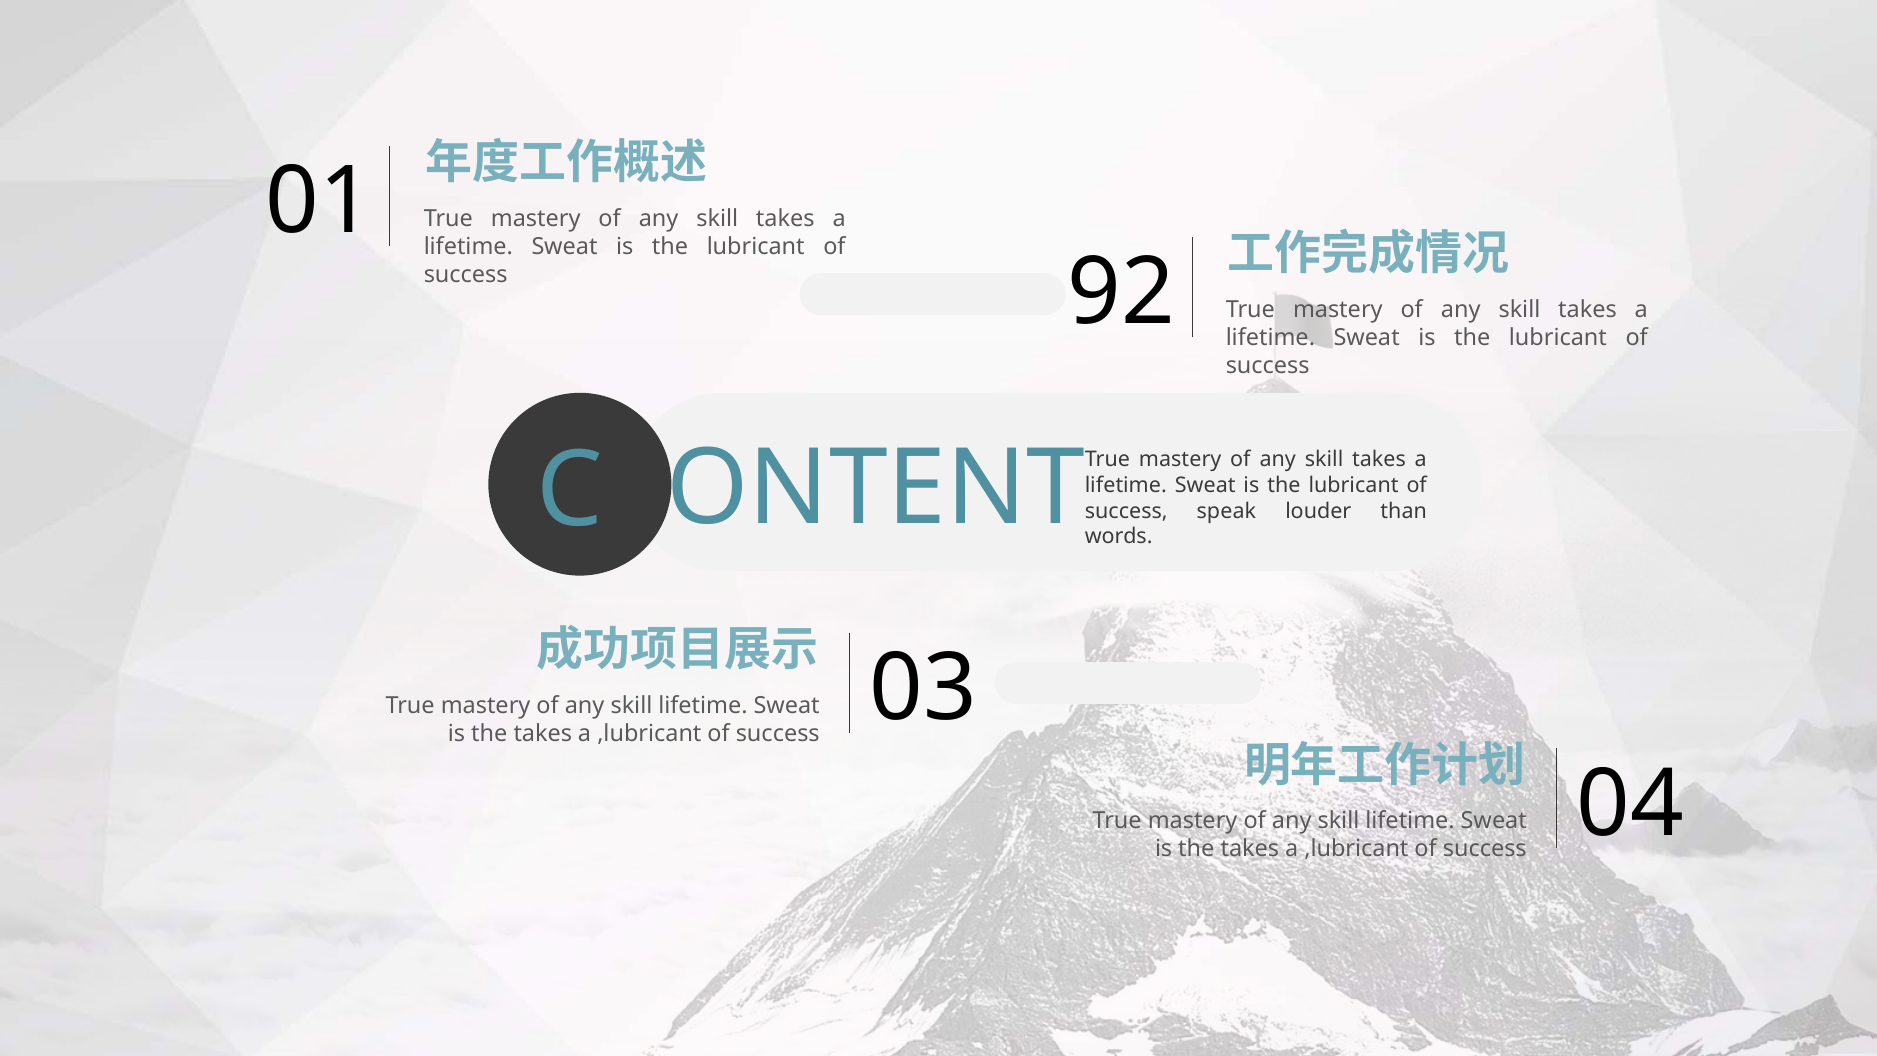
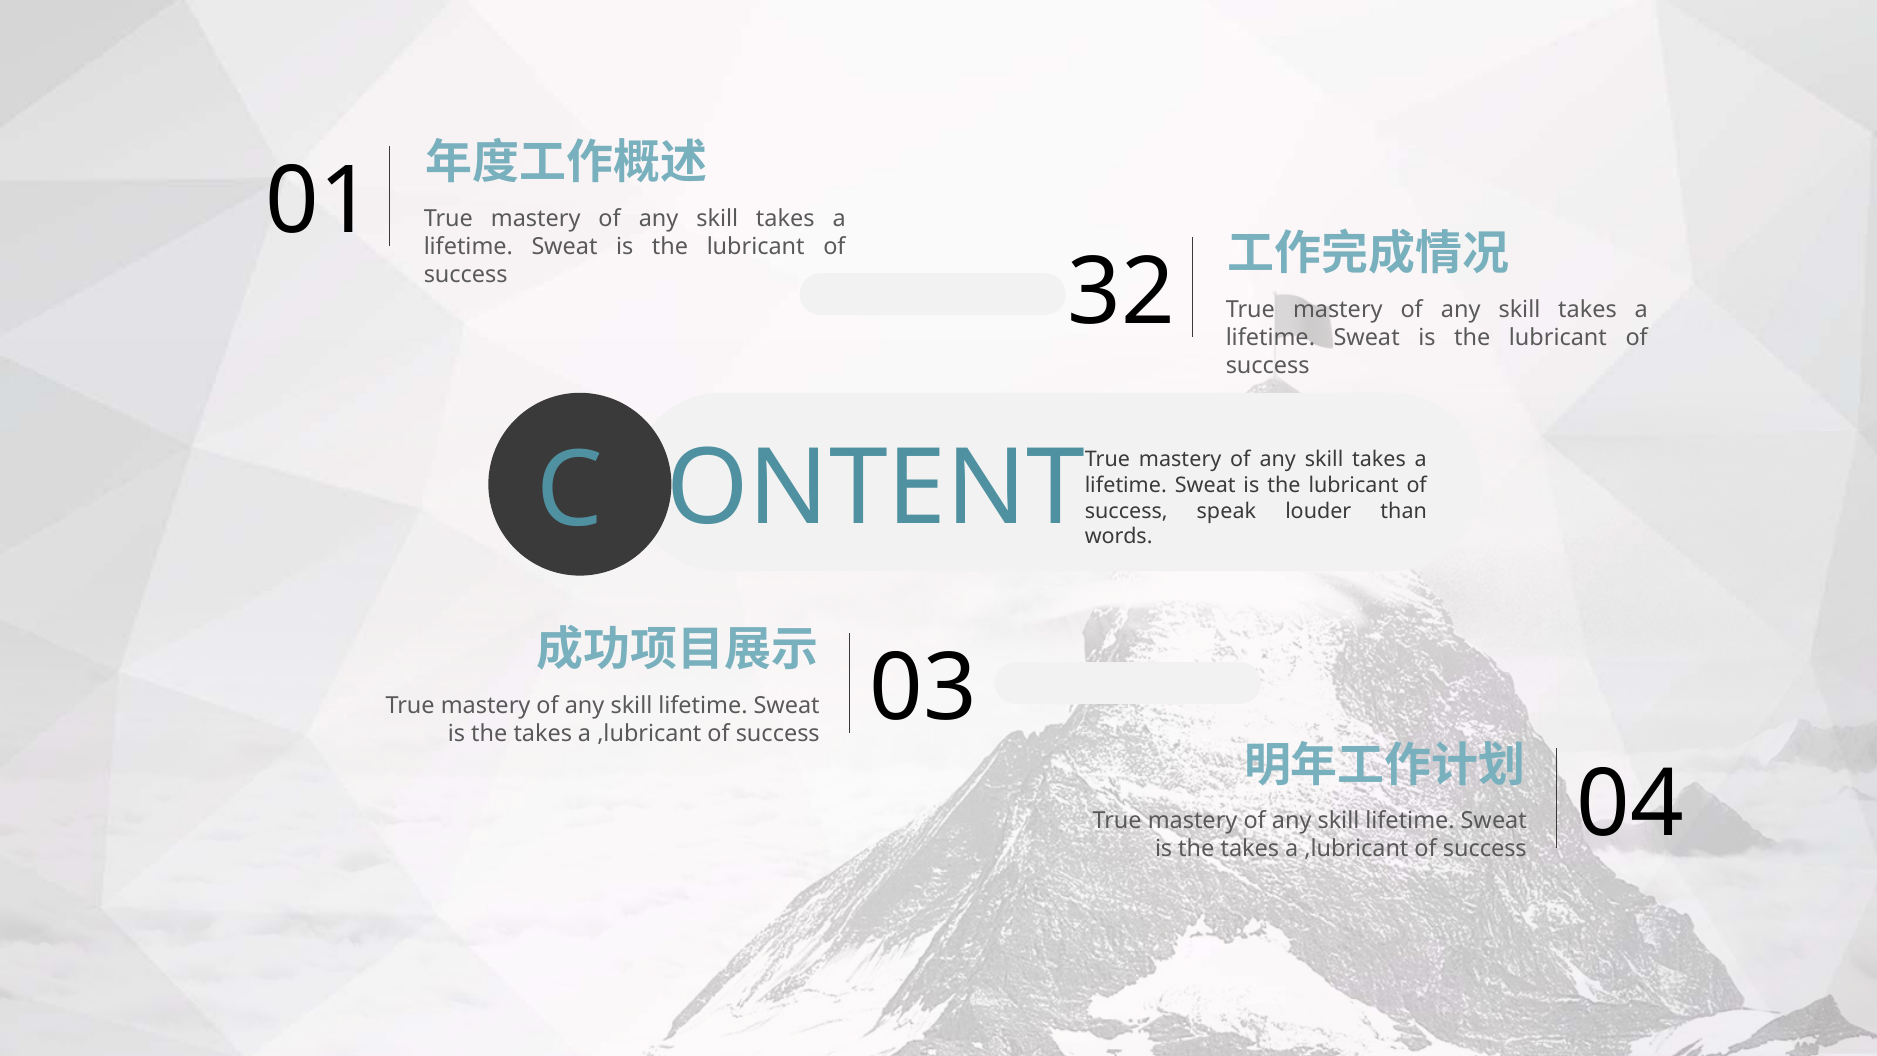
92: 92 -> 32
